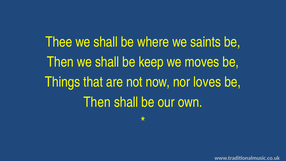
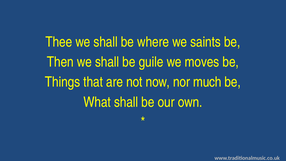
keep: keep -> guile
loves: loves -> much
Then at (97, 102): Then -> What
